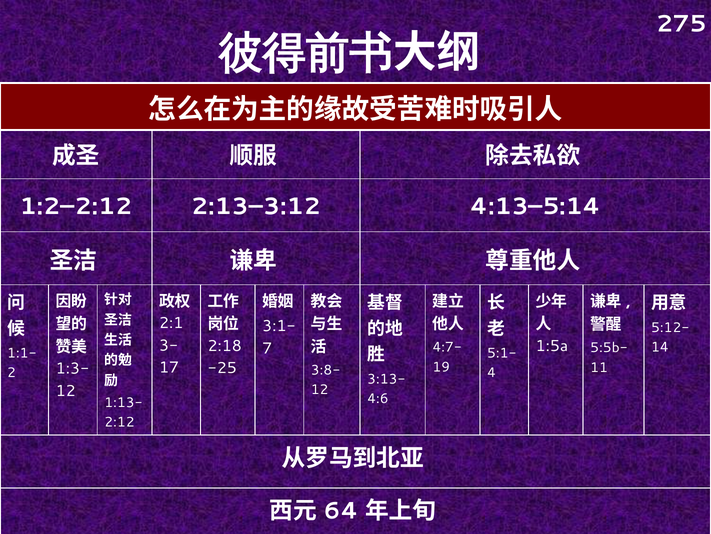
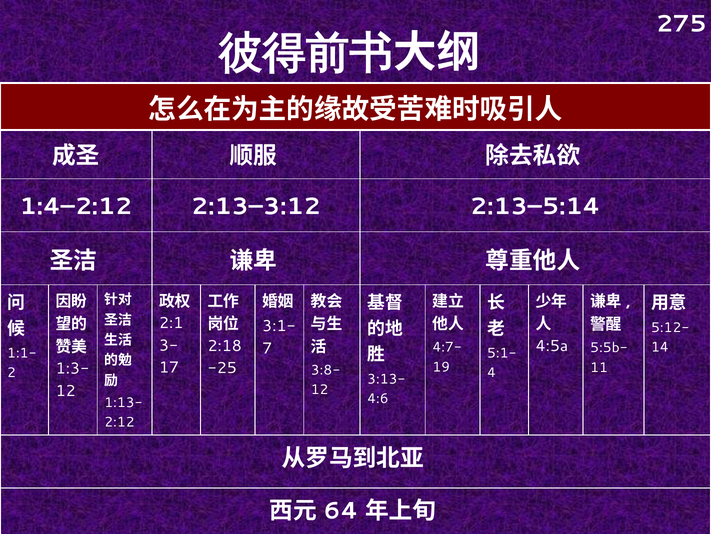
1:2–2:12: 1:2–2:12 -> 1:4–2:12
4:13–5:14: 4:13–5:14 -> 2:13–5:14
1:5a: 1:5a -> 4:5a
